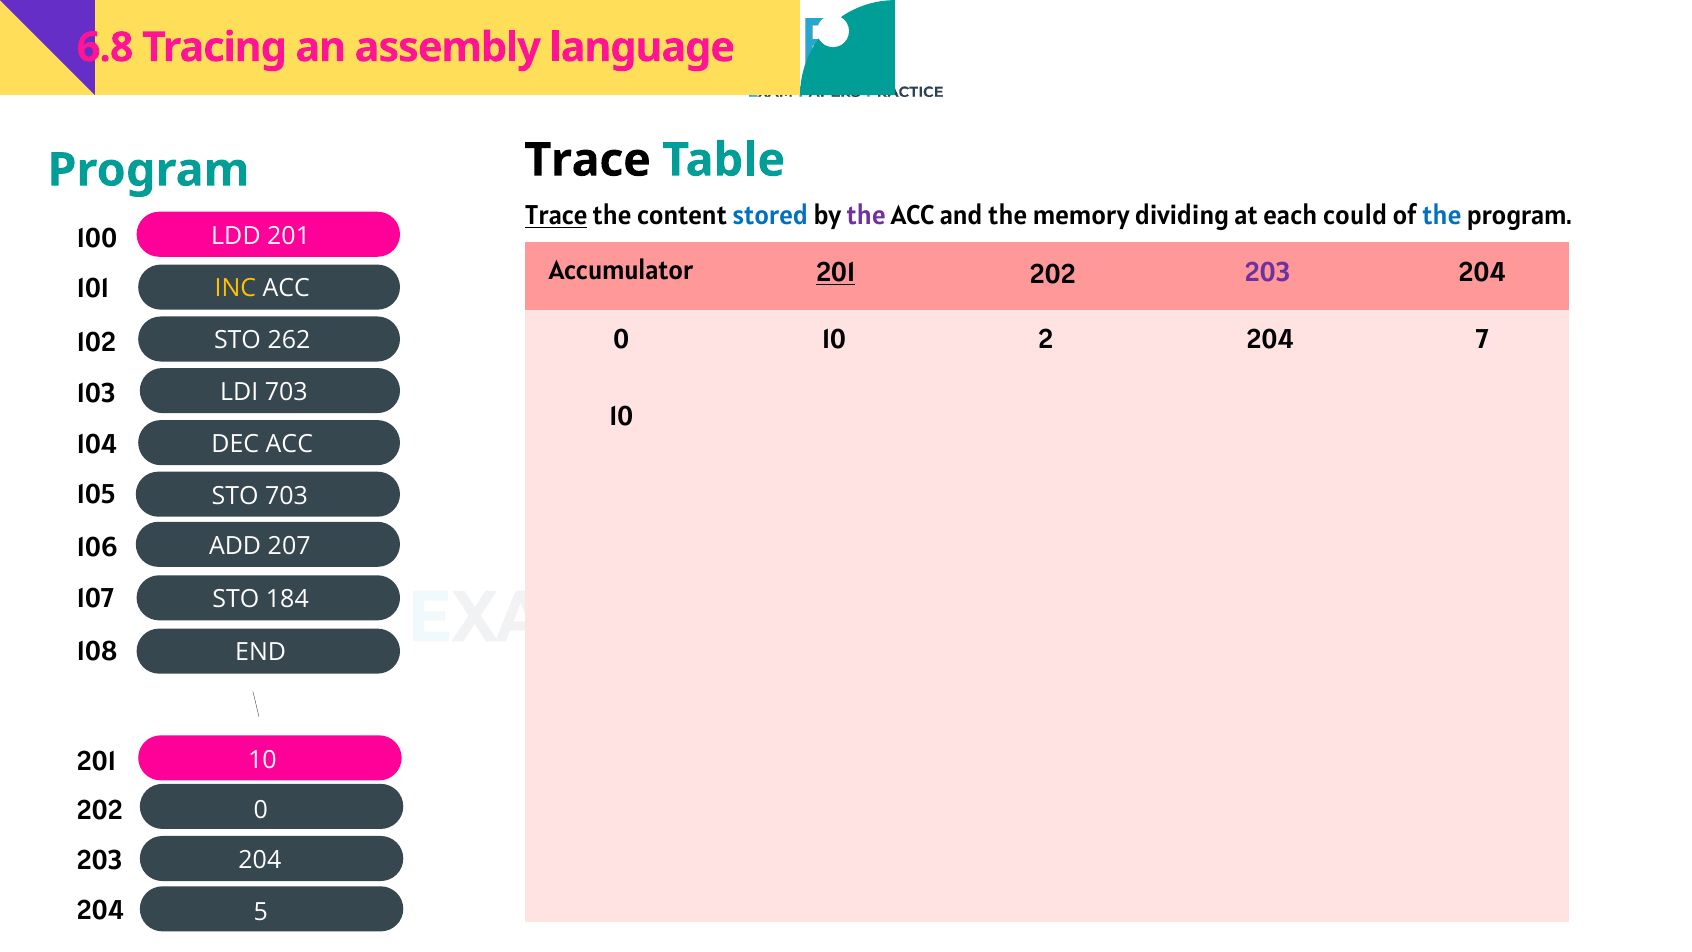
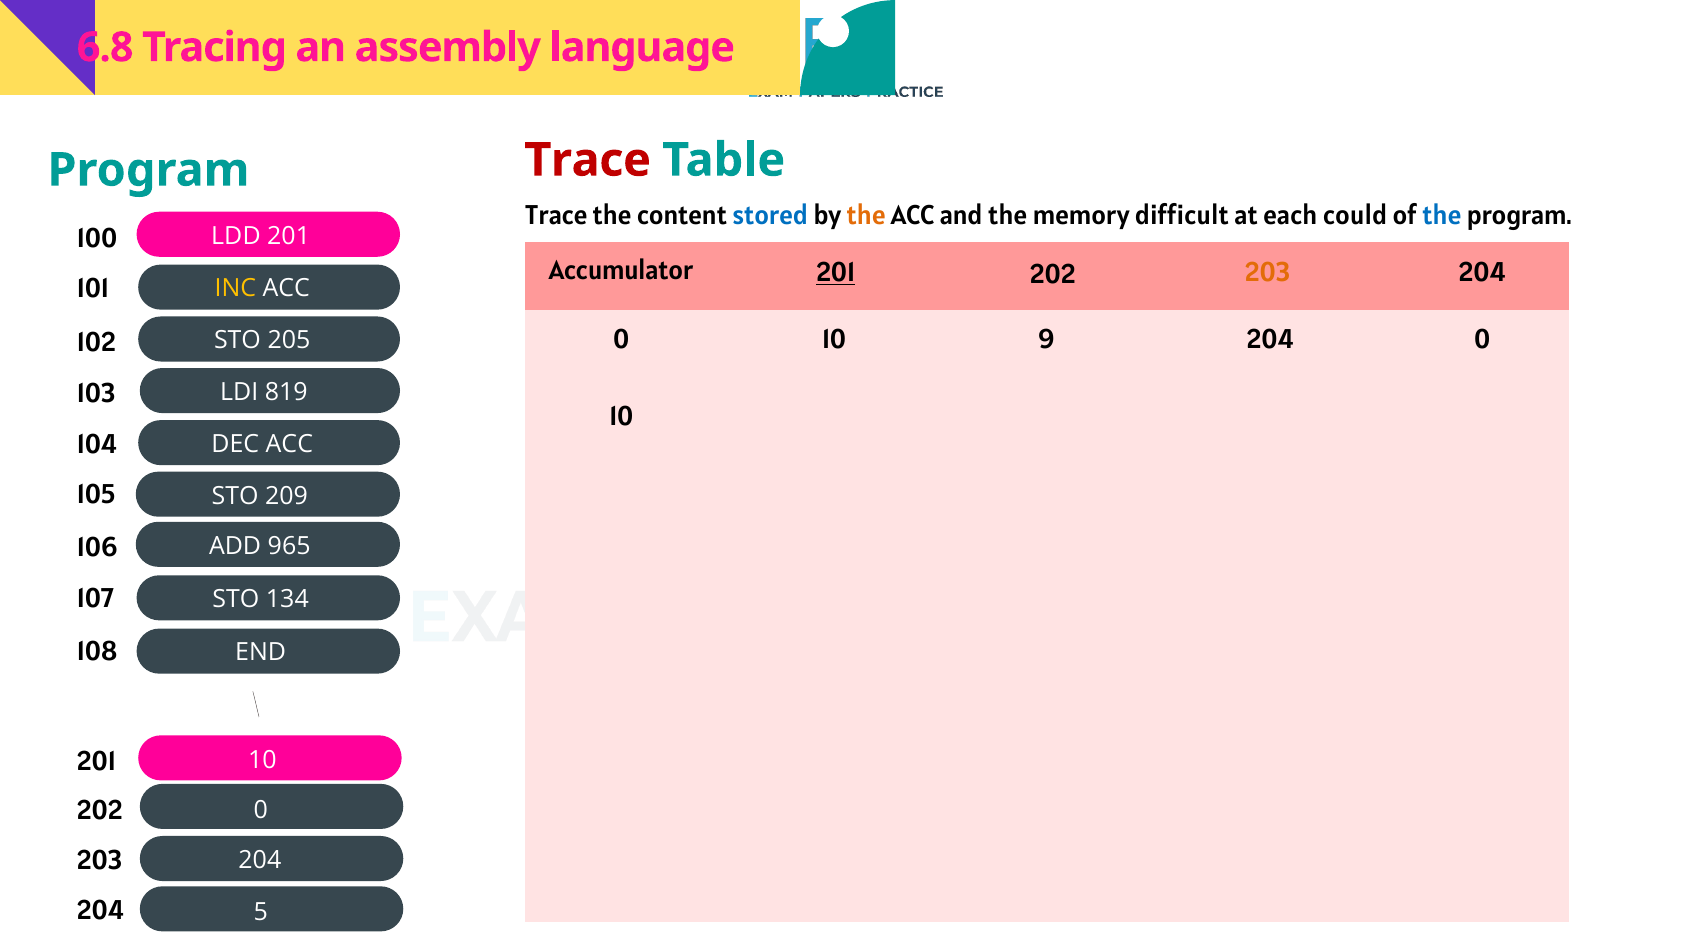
Trace at (588, 160) colour: black -> red
Trace at (556, 216) underline: present -> none
the at (866, 216) colour: purple -> orange
dividing: dividing -> difficult
203 at (1267, 273) colour: purple -> orange
2: 2 -> 9
204 7: 7 -> 0
262: 262 -> 205
LDI 703: 703 -> 819
STO 703: 703 -> 209
207: 207 -> 965
184: 184 -> 134
